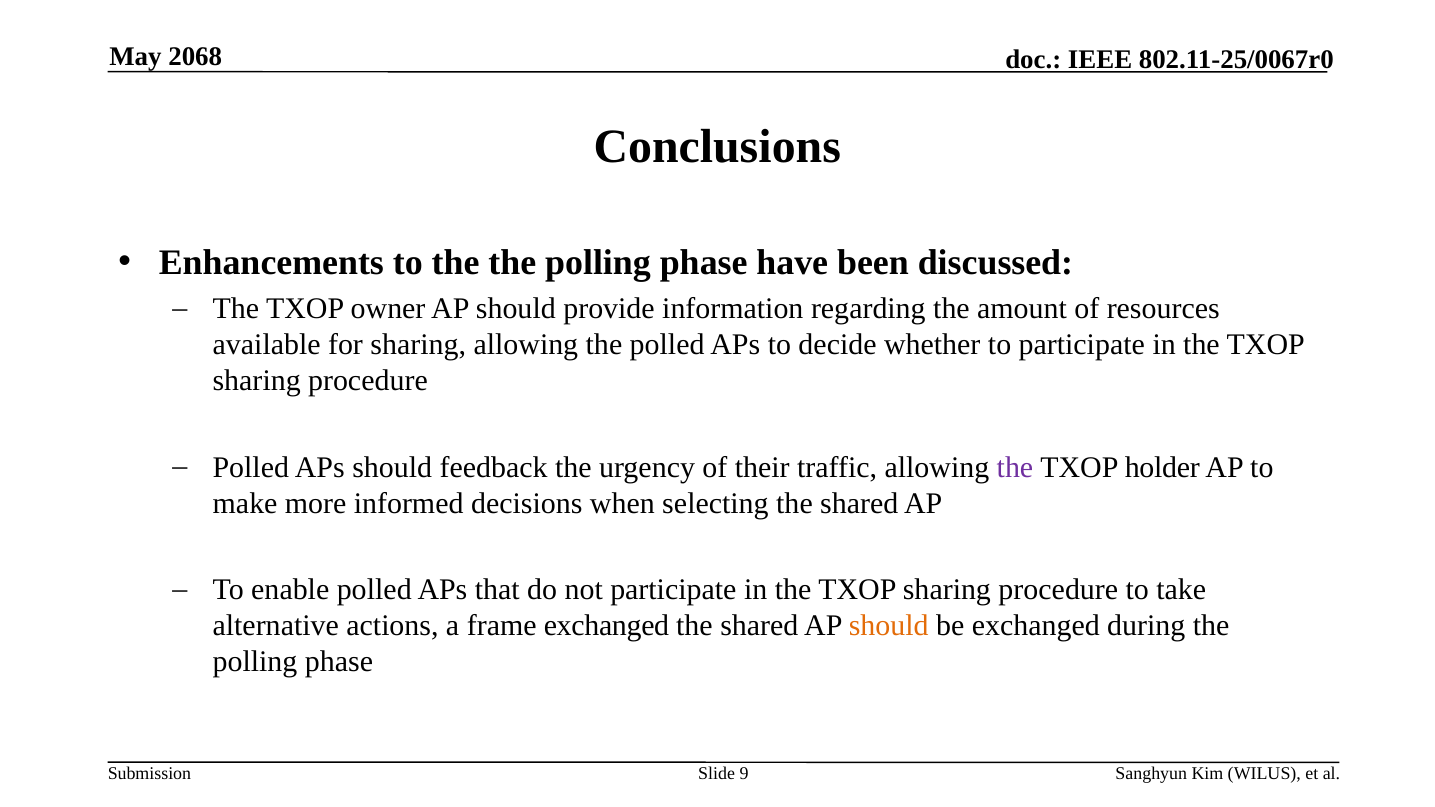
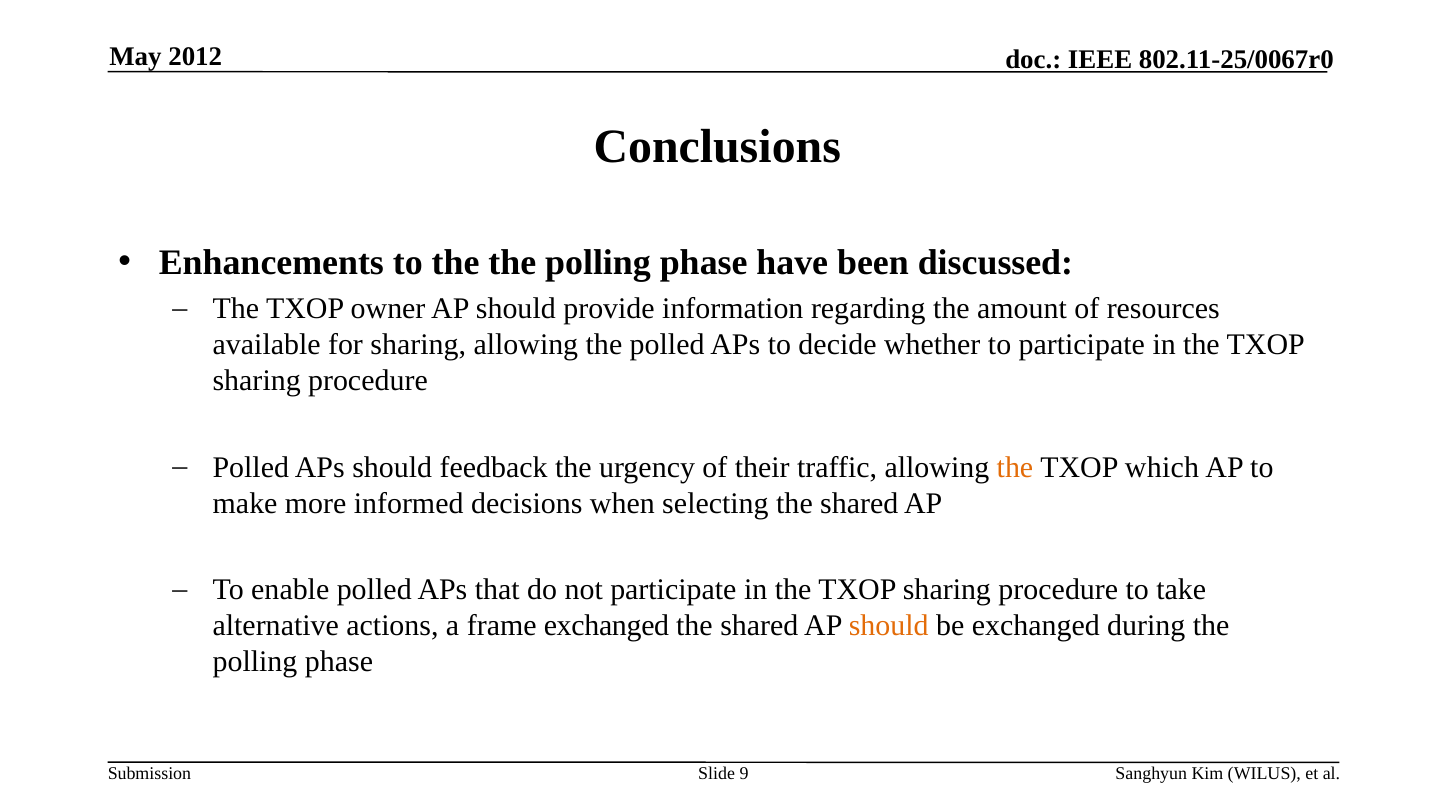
2068: 2068 -> 2012
the at (1015, 468) colour: purple -> orange
holder: holder -> which
